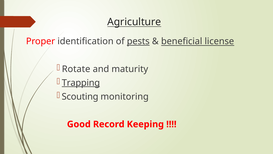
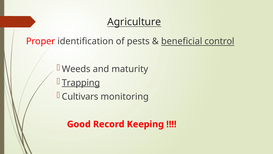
pests underline: present -> none
license: license -> control
Rotate: Rotate -> Weeds
Scouting: Scouting -> Cultivars
